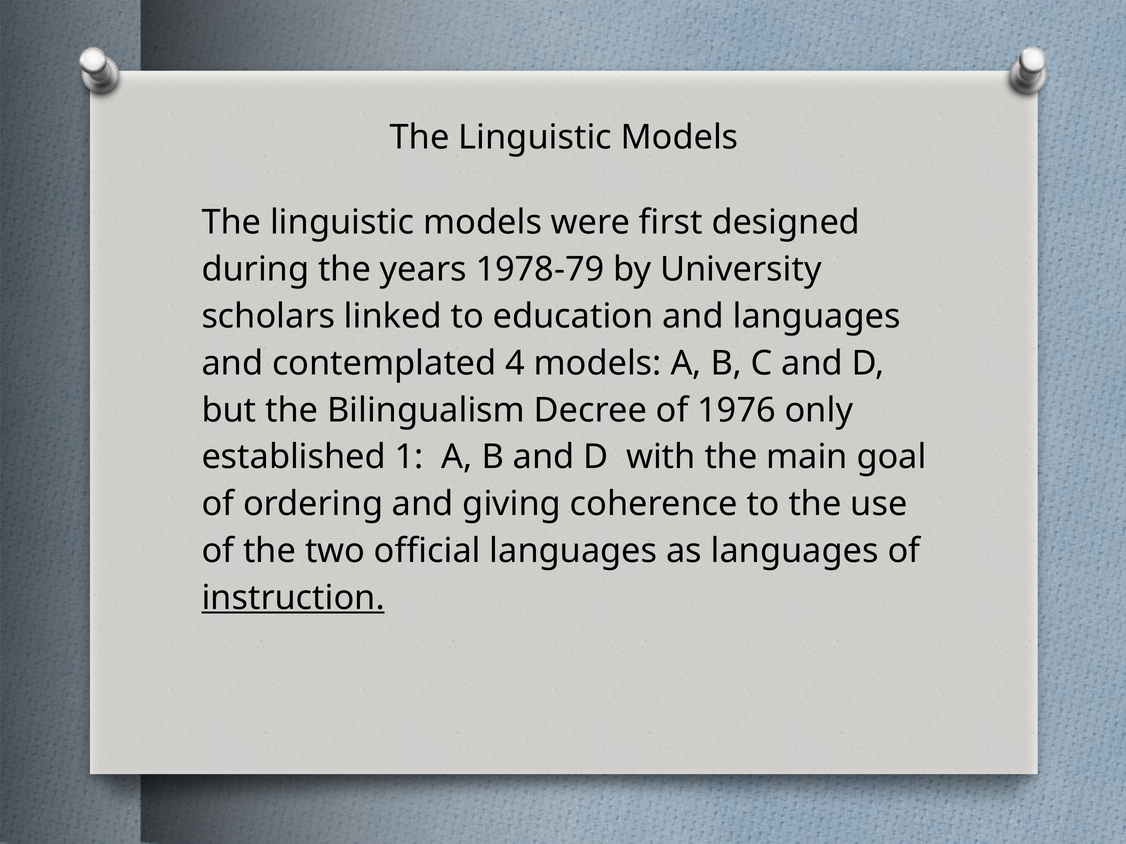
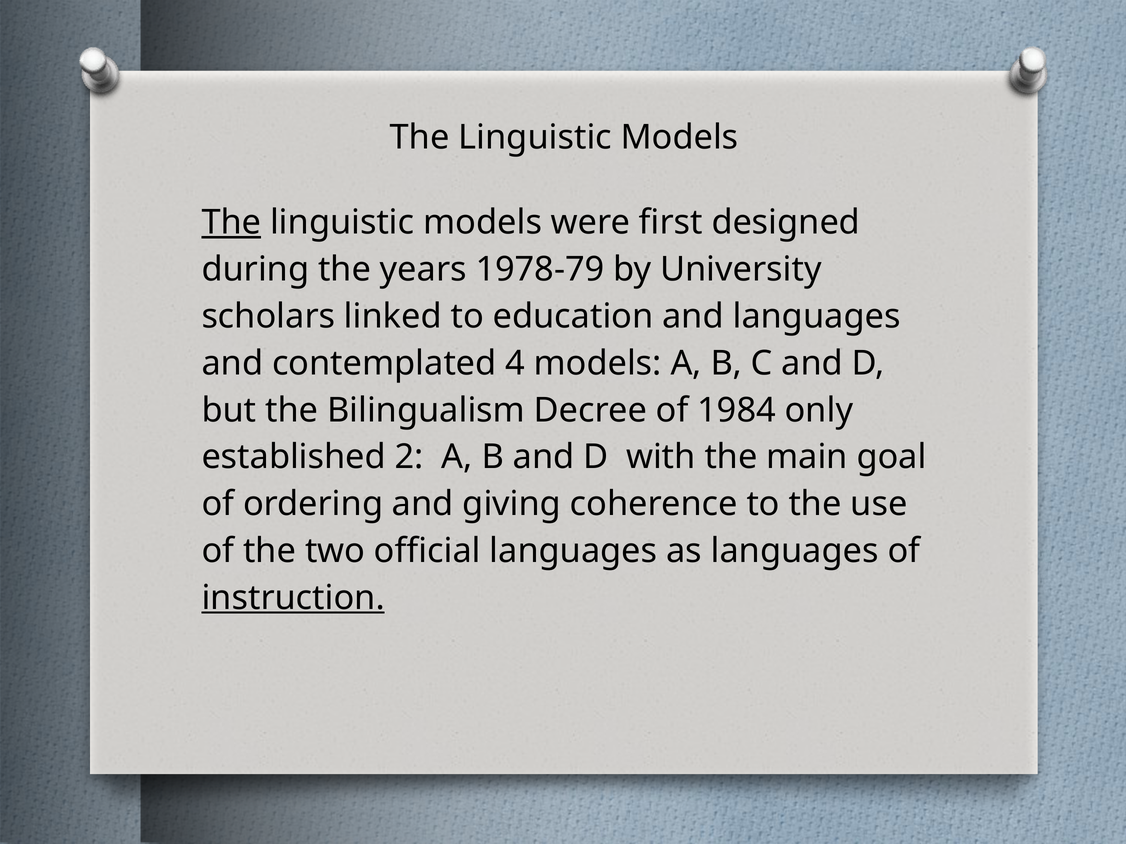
The at (231, 223) underline: none -> present
1976: 1976 -> 1984
1: 1 -> 2
